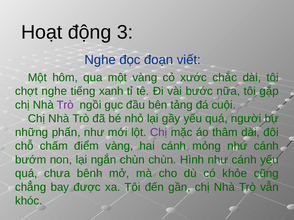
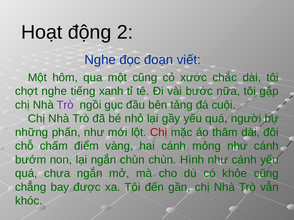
3: 3 -> 2
một vàng: vàng -> cũng
Chị at (159, 133) colour: purple -> red
chưa bênh: bênh -> ngắn
